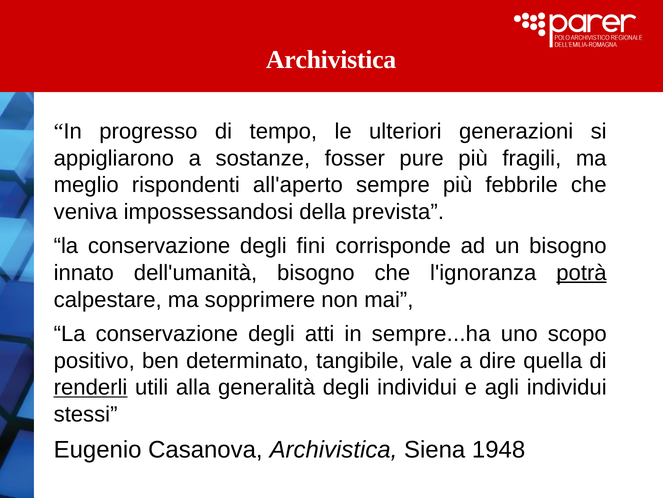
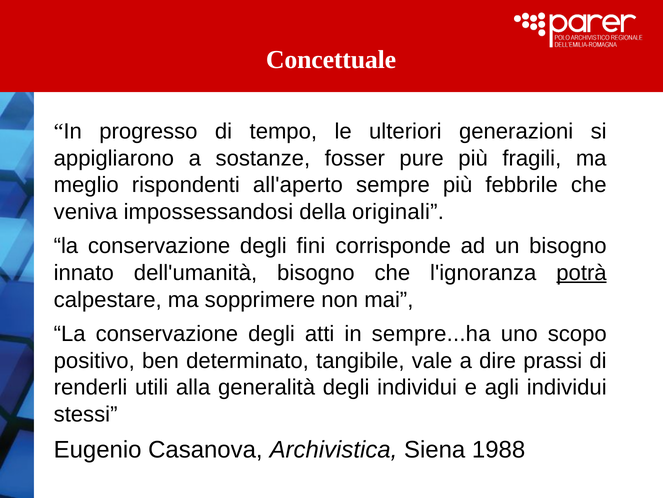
Archivistica at (331, 60): Archivistica -> Concettuale
prevista: prevista -> originali
quella: quella -> prassi
renderli underline: present -> none
1948: 1948 -> 1988
